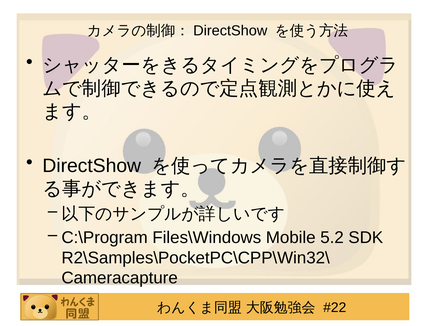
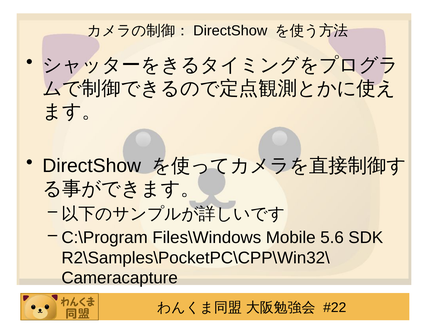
5.2: 5.2 -> 5.6
